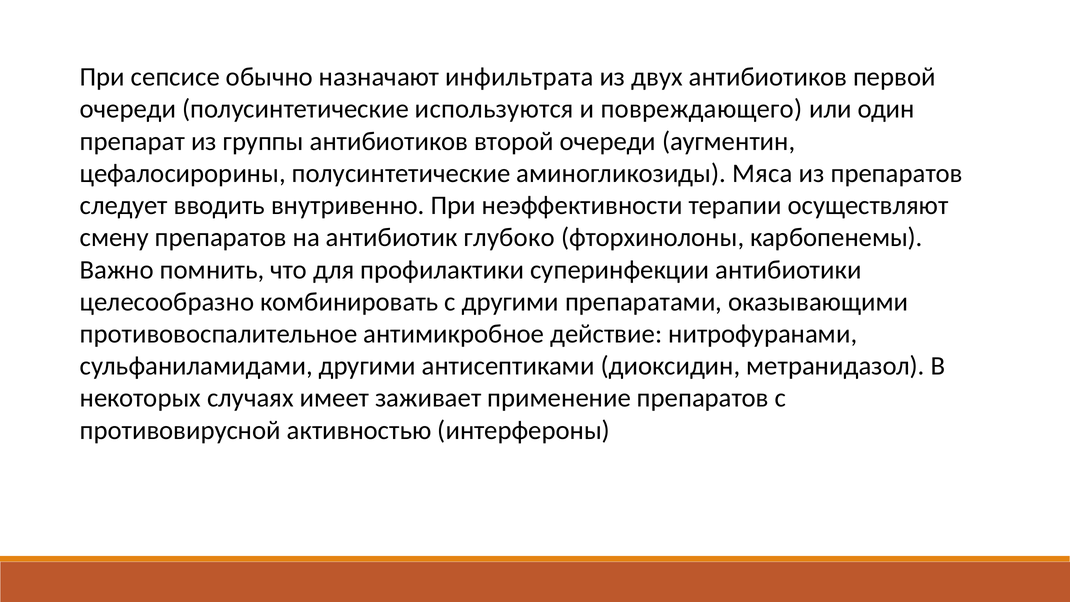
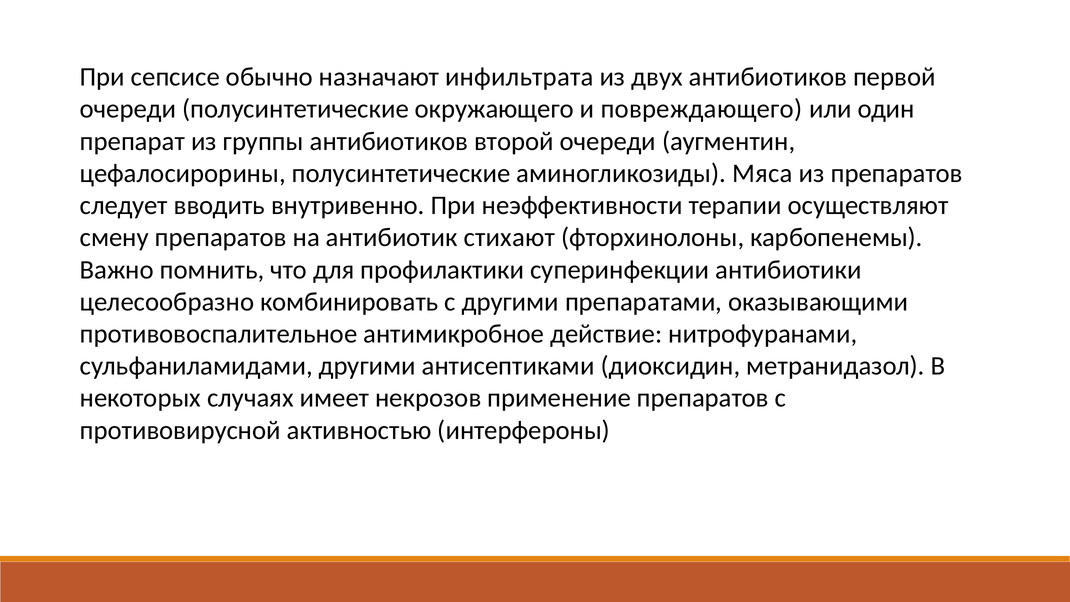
используются: используются -> окружающего
глубоко: глубоко -> стихают
заживает: заживает -> некрозов
